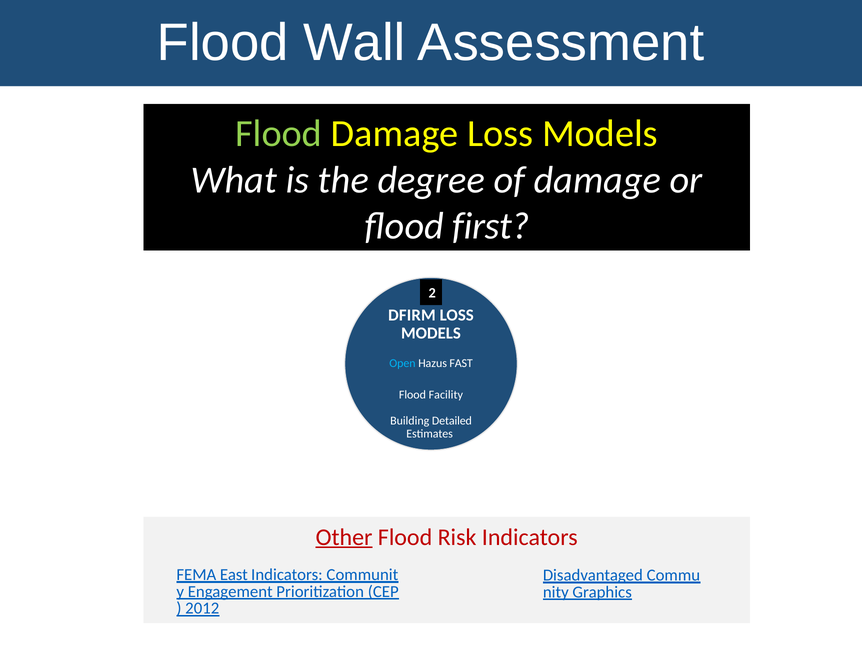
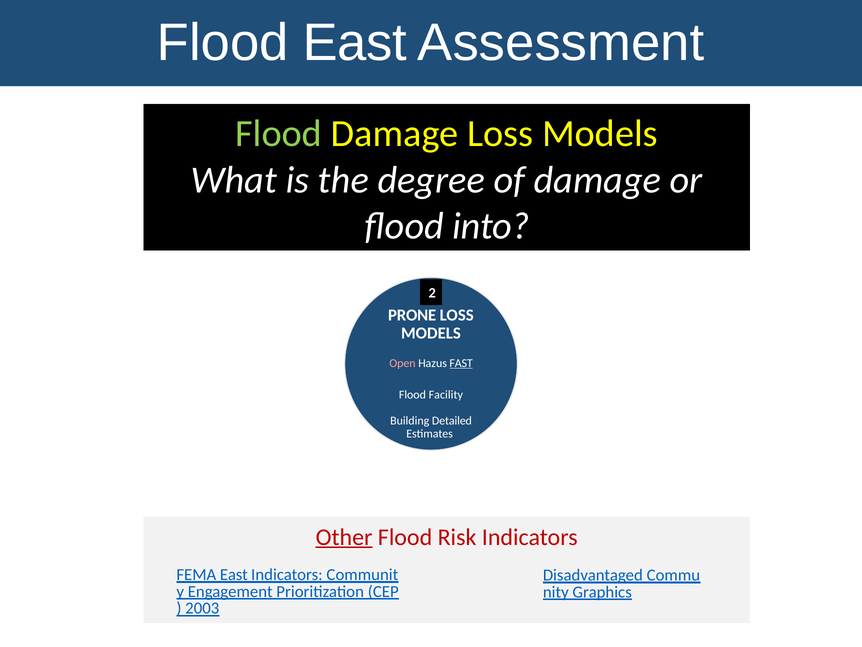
Flood Wall: Wall -> East
first: first -> into
DFIRM: DFIRM -> PRONE
Open colour: light blue -> pink
FAST underline: none -> present
2012: 2012 -> 2003
